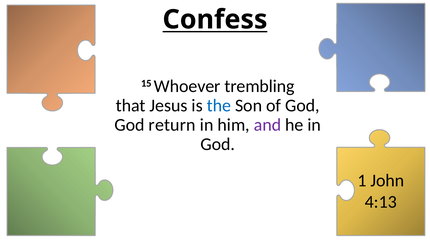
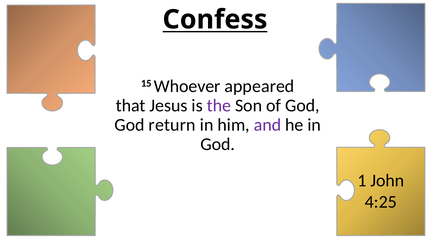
trembling: trembling -> appeared
the colour: blue -> purple
4:13: 4:13 -> 4:25
